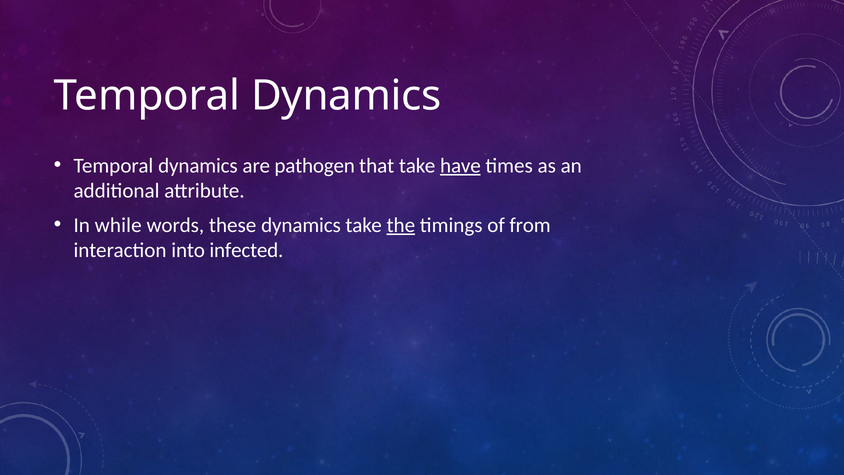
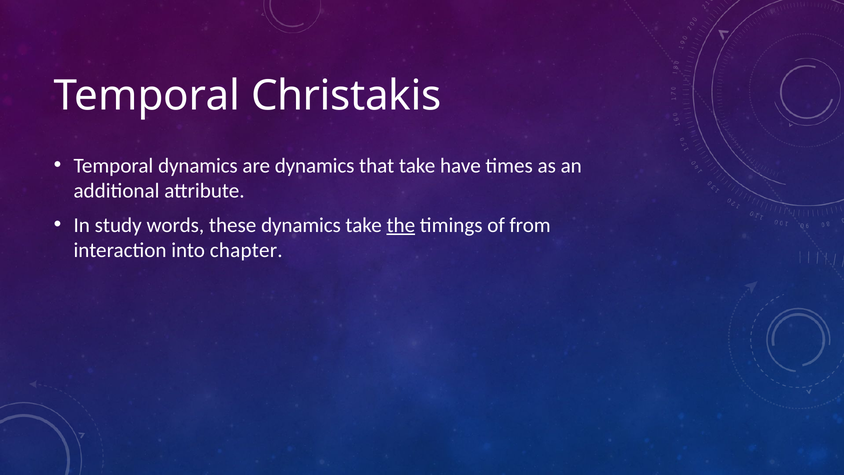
Dynamics at (346, 96): Dynamics -> Christakis
are pathogen: pathogen -> dynamics
have underline: present -> none
while: while -> study
infected: infected -> chapter
